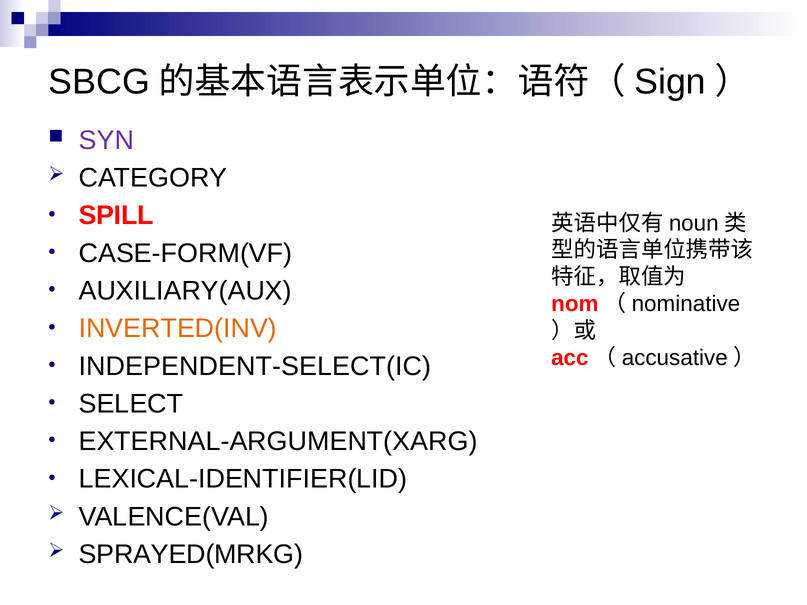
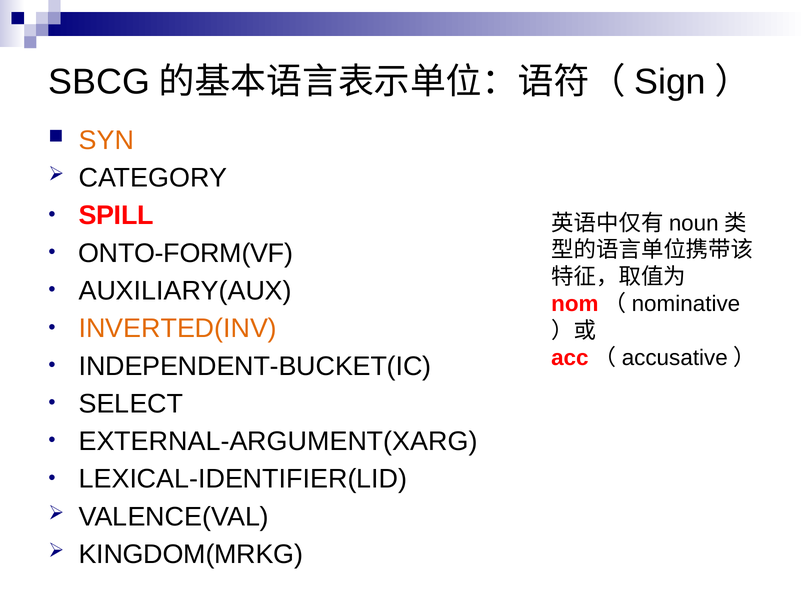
SYN colour: purple -> orange
CASE-FORM(VF: CASE-FORM(VF -> ONTO-FORM(VF
INDEPENDENT-SELECT(IC: INDEPENDENT-SELECT(IC -> INDEPENDENT-BUCKET(IC
SPRAYED(MRKG: SPRAYED(MRKG -> KINGDOM(MRKG
